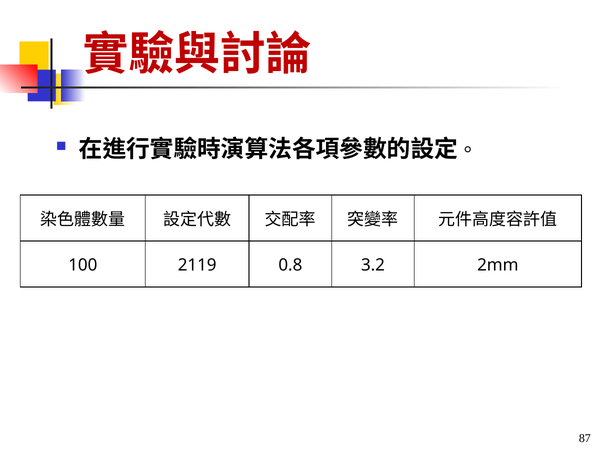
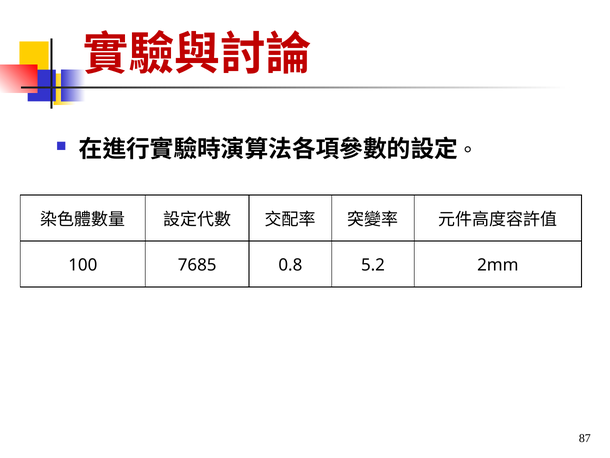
2119: 2119 -> 7685
3.2: 3.2 -> 5.2
